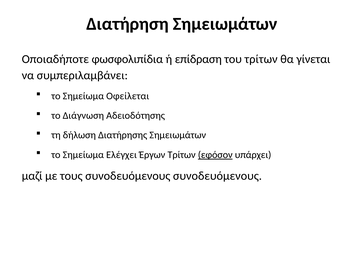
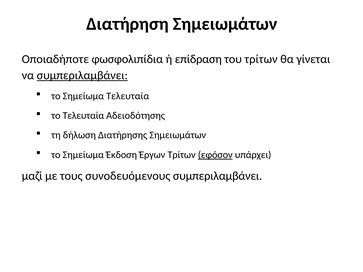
συμπεριλαμβάνει at (82, 75) underline: none -> present
Σημείωμα Οφείλεται: Οφείλεται -> Τελευταία
το Διάγνωση: Διάγνωση -> Τελευταία
Ελέγχει: Ελέγχει -> Έκδοση
συνοδευόμενους συνοδευόμενους: συνοδευόμενους -> συμπεριλαμβάνει
